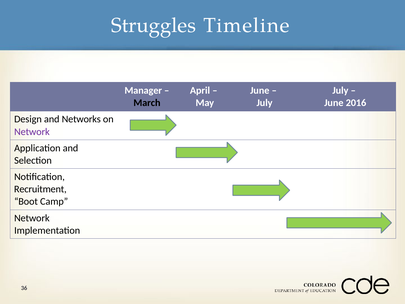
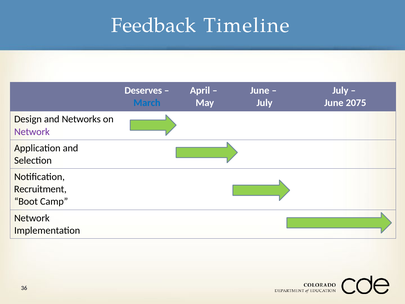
Struggles: Struggles -> Feedback
Manager: Manager -> Deserves
March colour: black -> blue
2016: 2016 -> 2075
